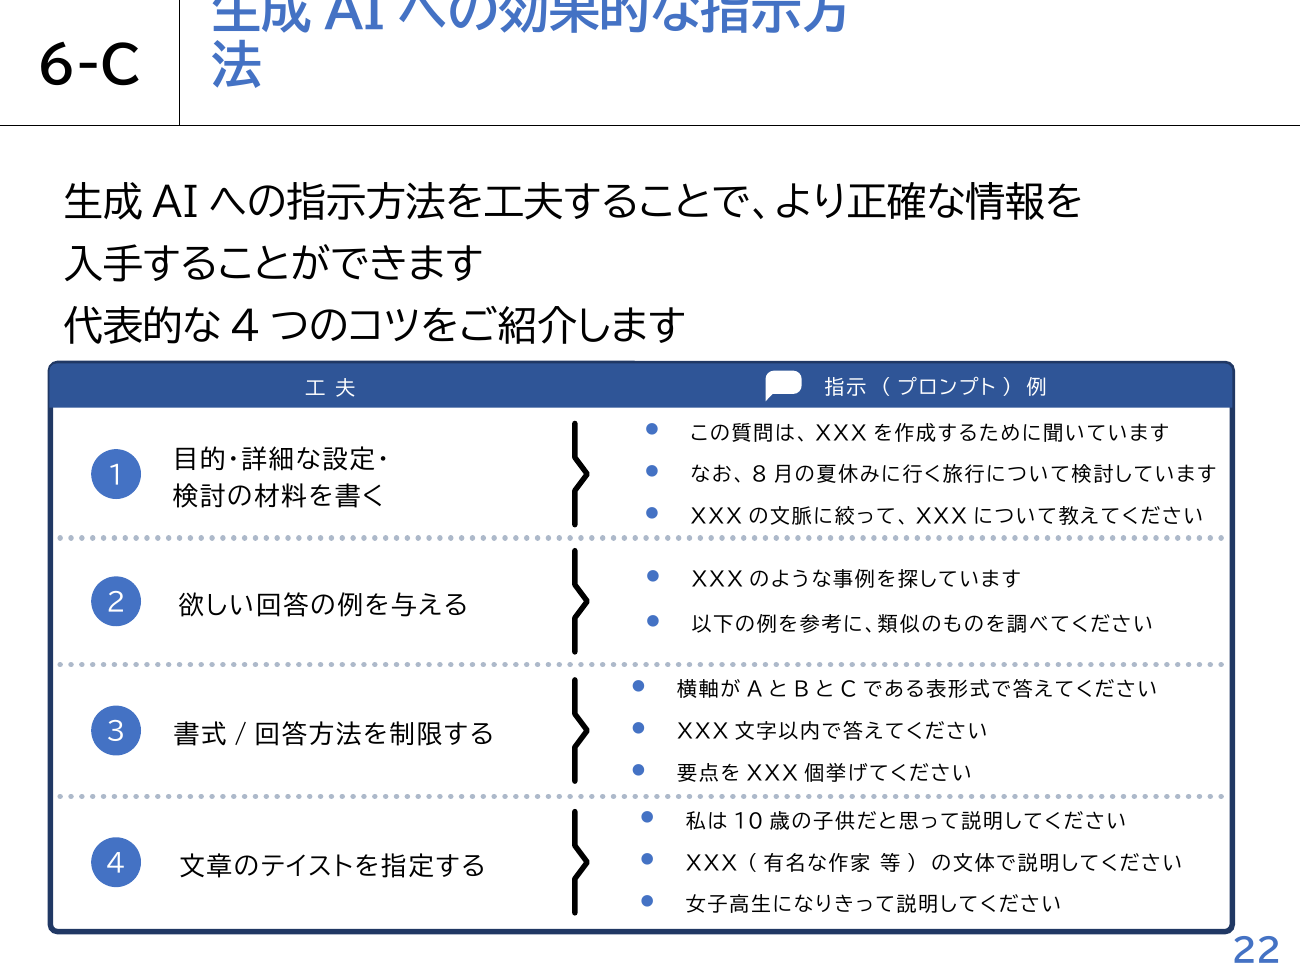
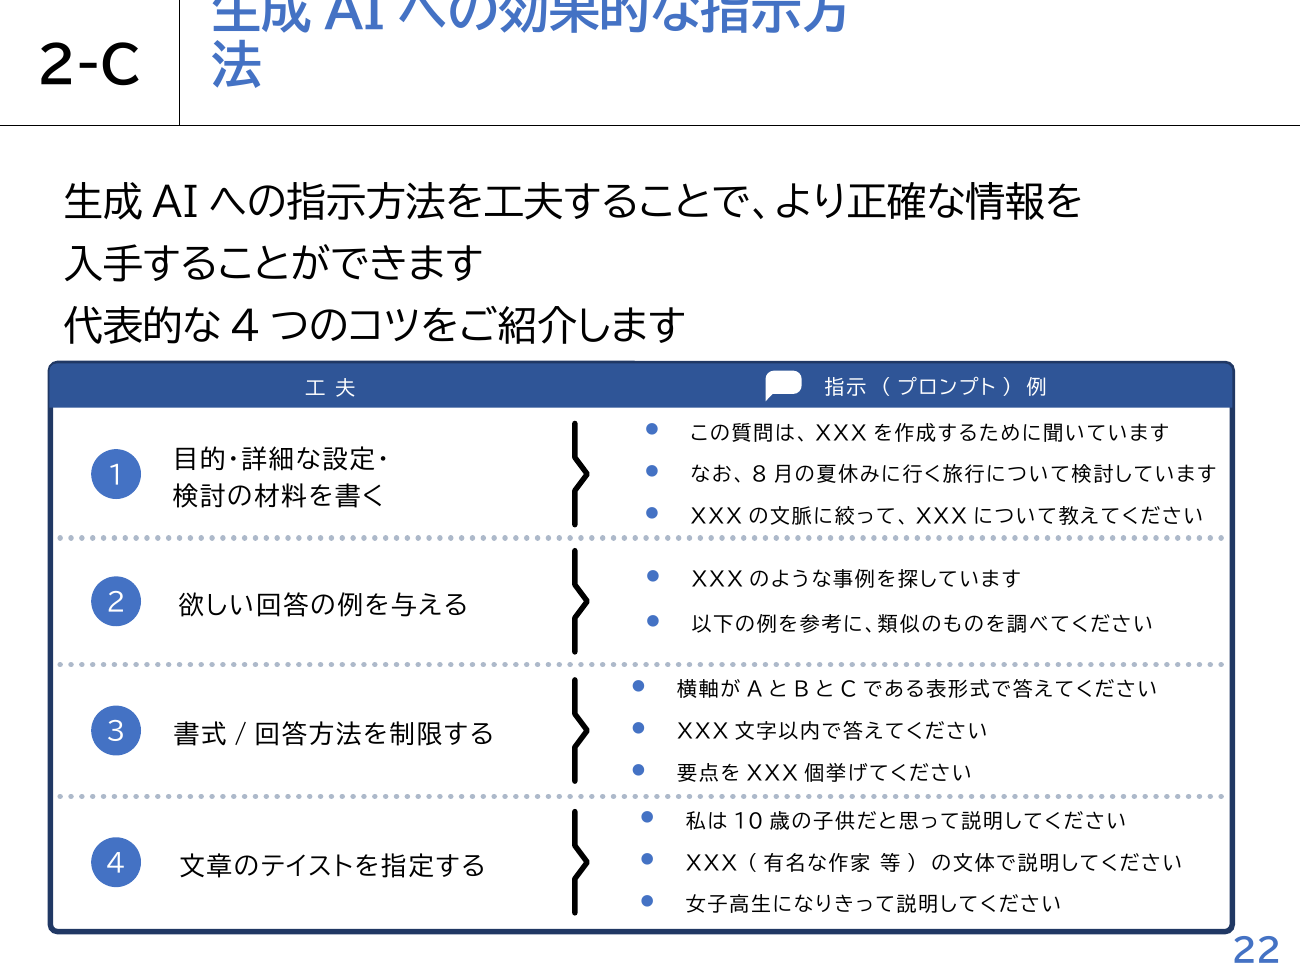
6-C: 6-C -> 2-C
